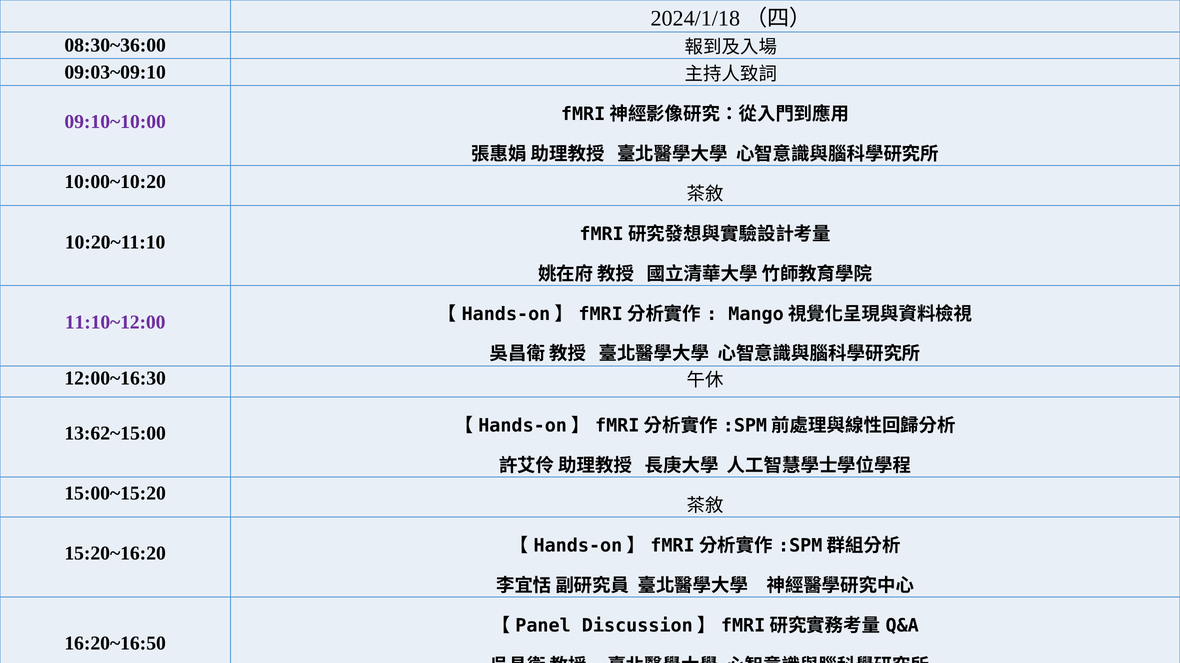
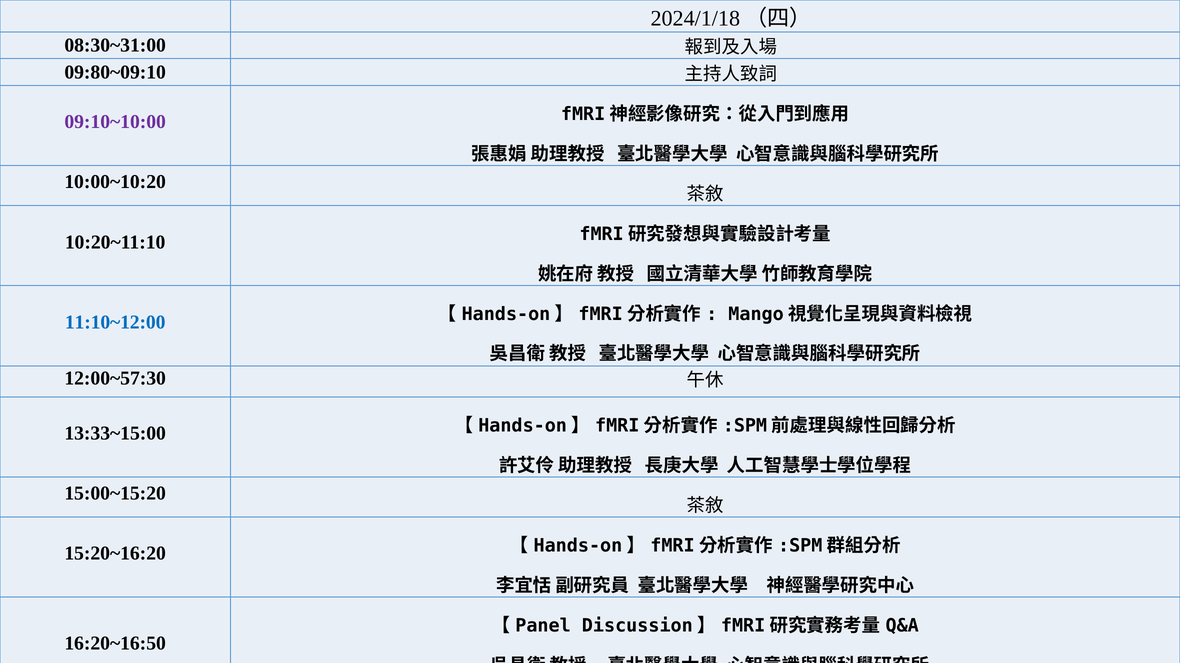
08:30~36:00: 08:30~36:00 -> 08:30~31:00
09:03~09:10: 09:03~09:10 -> 09:80~09:10
11:10~12:00 colour: purple -> blue
12:00~16:30: 12:00~16:30 -> 12:00~57:30
13:62~15:00: 13:62~15:00 -> 13:33~15:00
